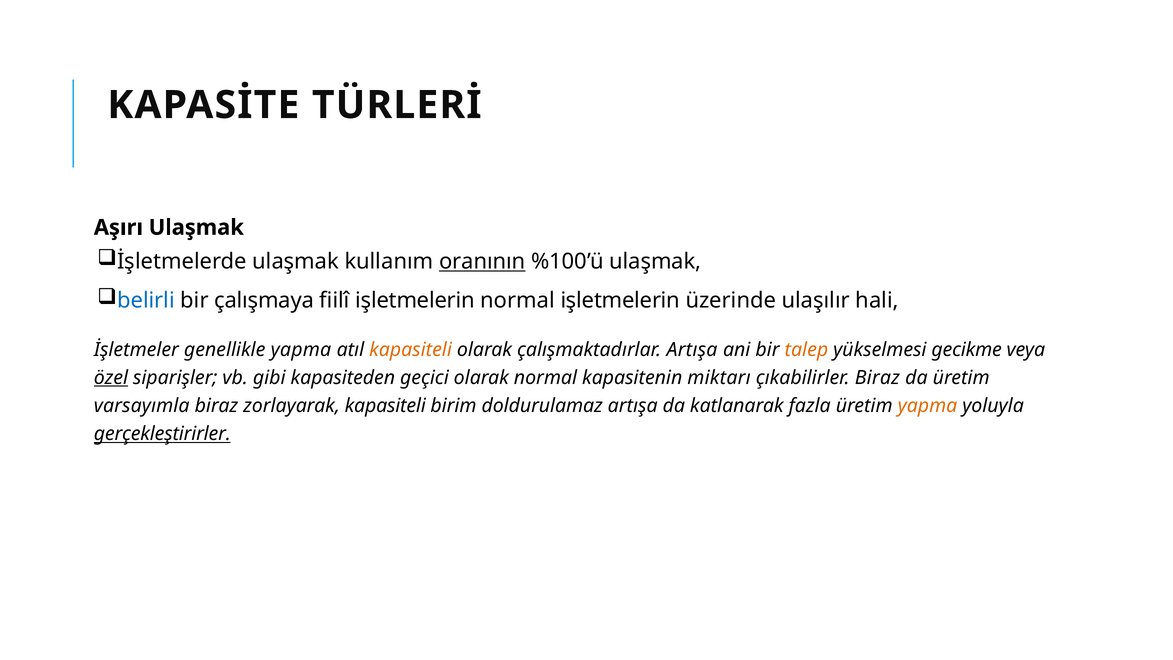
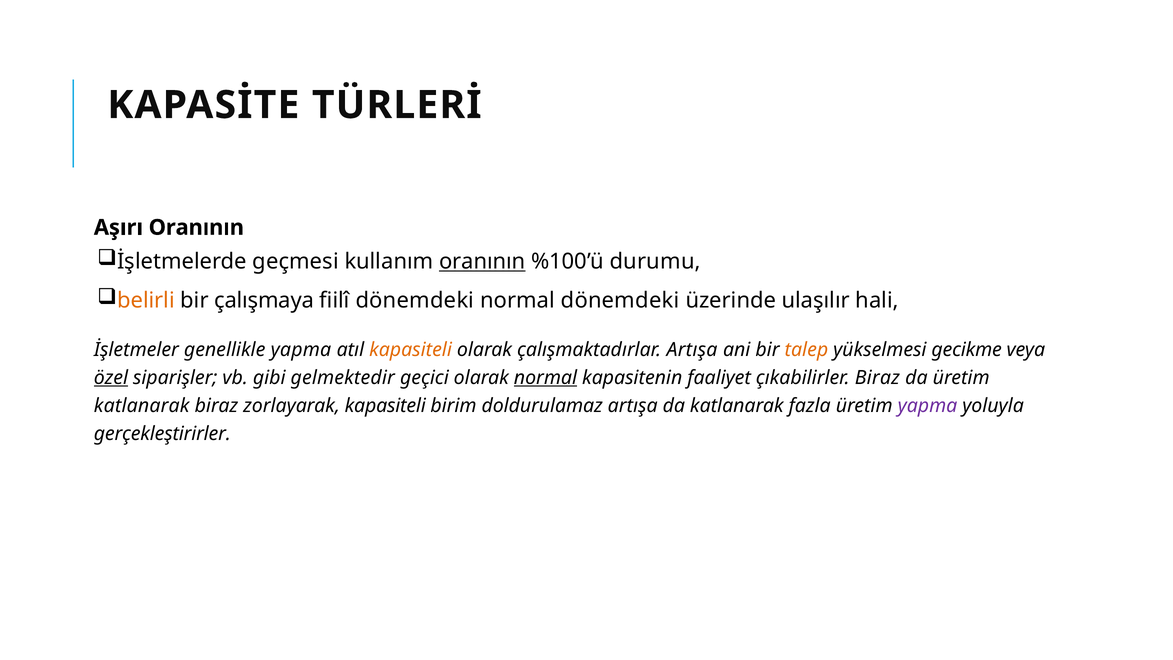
Aşırı Ulaşmak: Ulaşmak -> Oranının
İşletmelerde ulaşmak: ulaşmak -> geçmesi
%100’ü ulaşmak: ulaşmak -> durumu
belirli colour: blue -> orange
fiilî işletmelerin: işletmelerin -> dönemdeki
normal işletmelerin: işletmelerin -> dönemdeki
kapasiteden: kapasiteden -> gelmektedir
normal at (545, 378) underline: none -> present
miktarı: miktarı -> faaliyet
varsayımla at (142, 406): varsayımla -> katlanarak
yapma at (927, 406) colour: orange -> purple
gerçekleştirirler underline: present -> none
